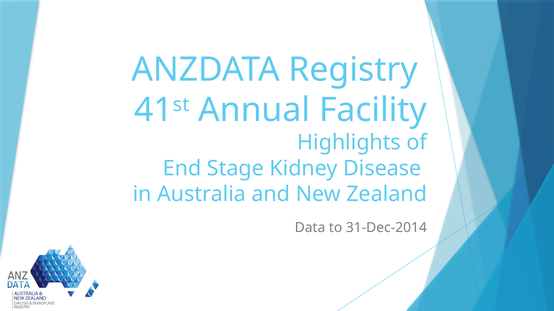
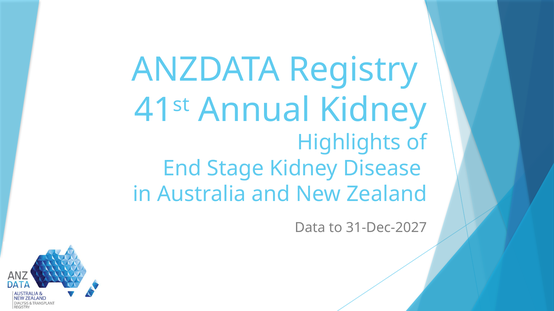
Annual Facility: Facility -> Kidney
31-Dec-2014: 31-Dec-2014 -> 31-Dec-2027
